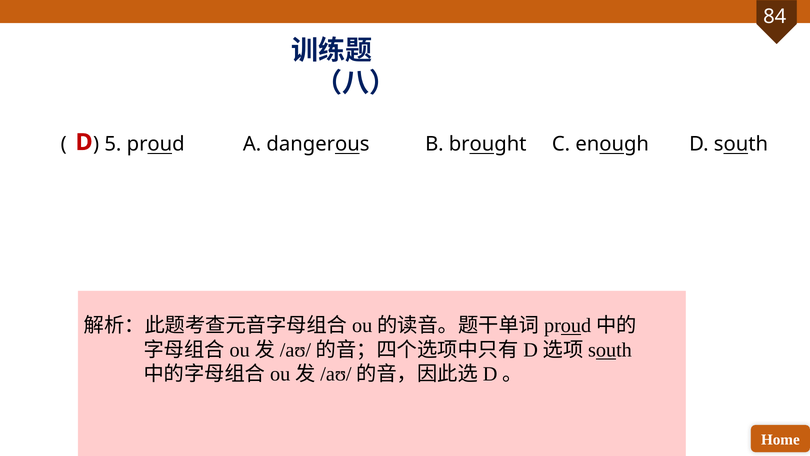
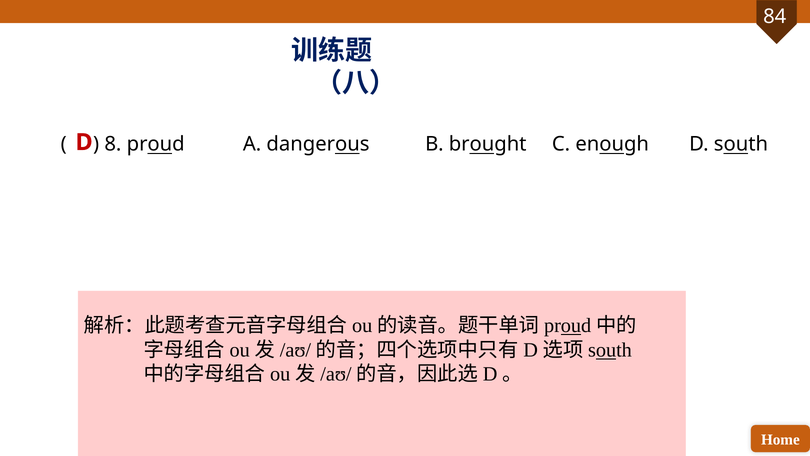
5: 5 -> 8
